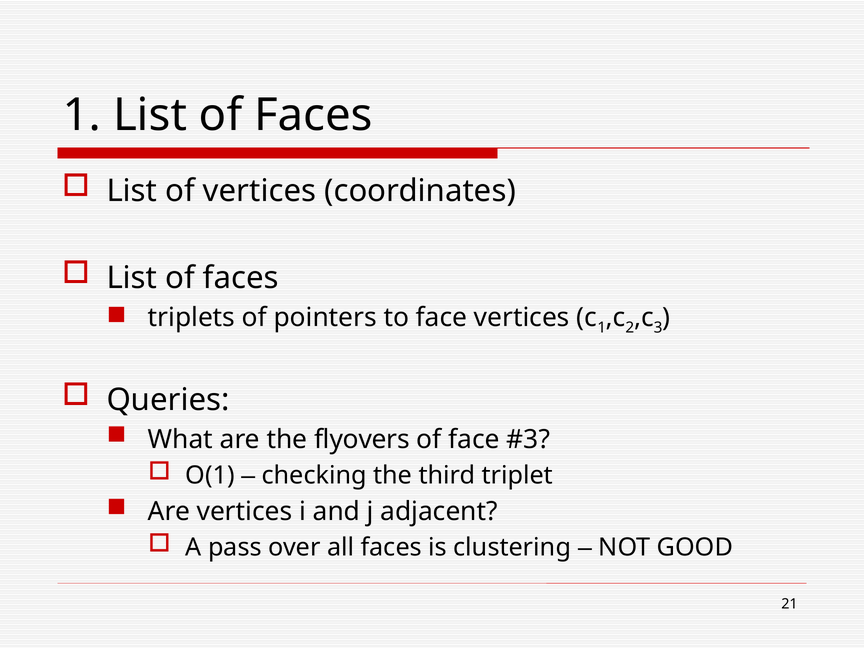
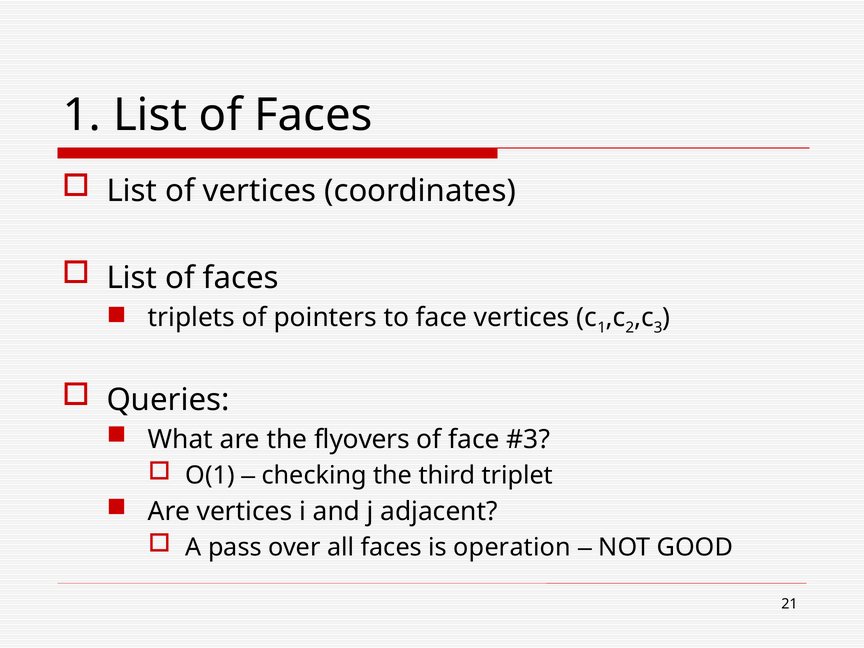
clustering: clustering -> operation
